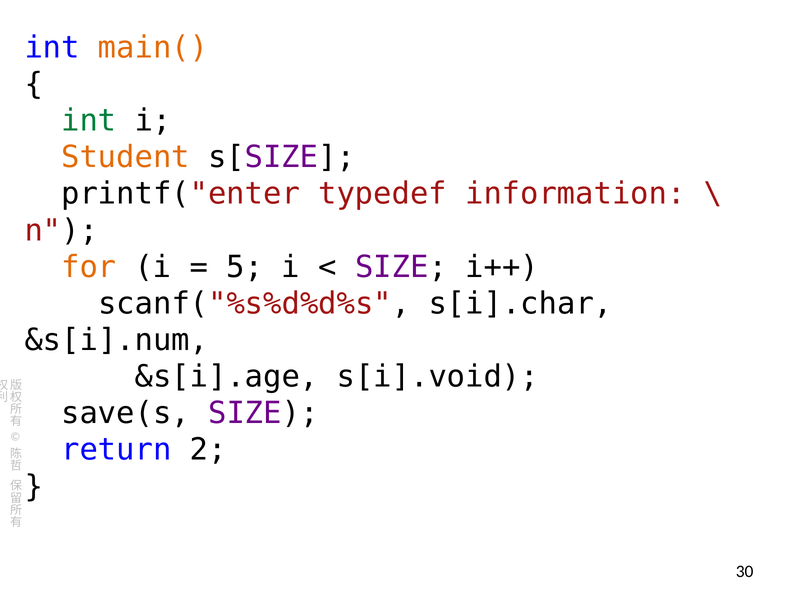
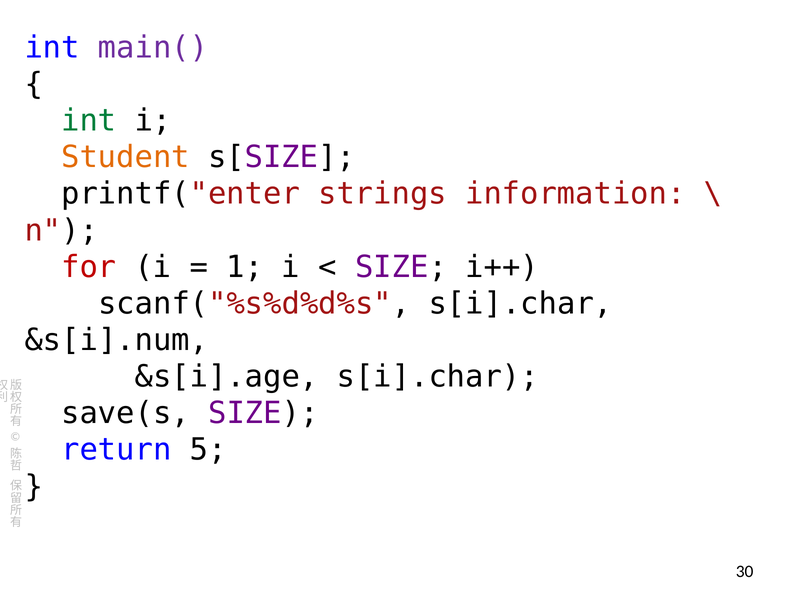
main( colour: orange -> purple
typedef: typedef -> strings
for colour: orange -> red
5: 5 -> 1
&s[i].age s[i].void: s[i].void -> s[i].char
2: 2 -> 5
